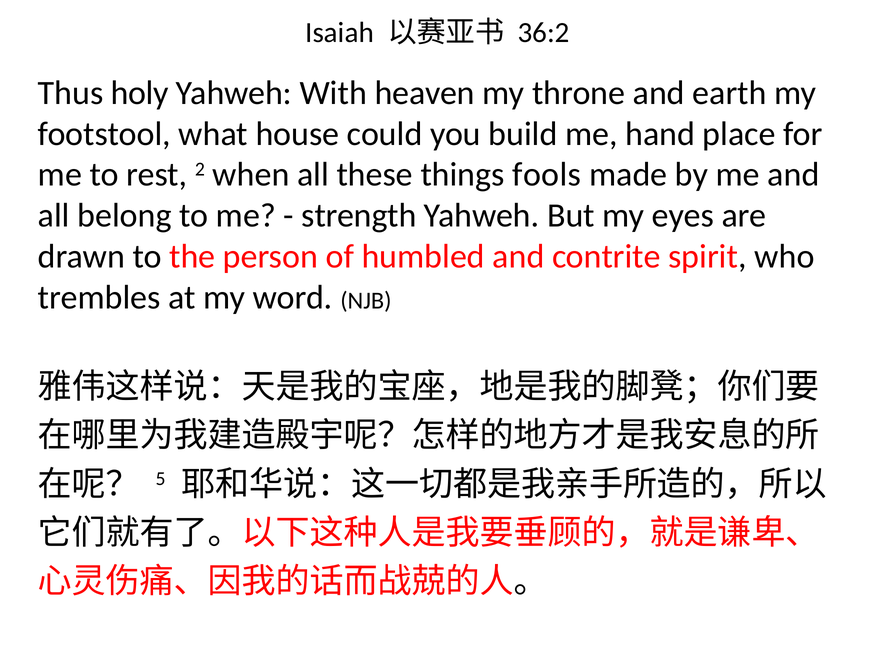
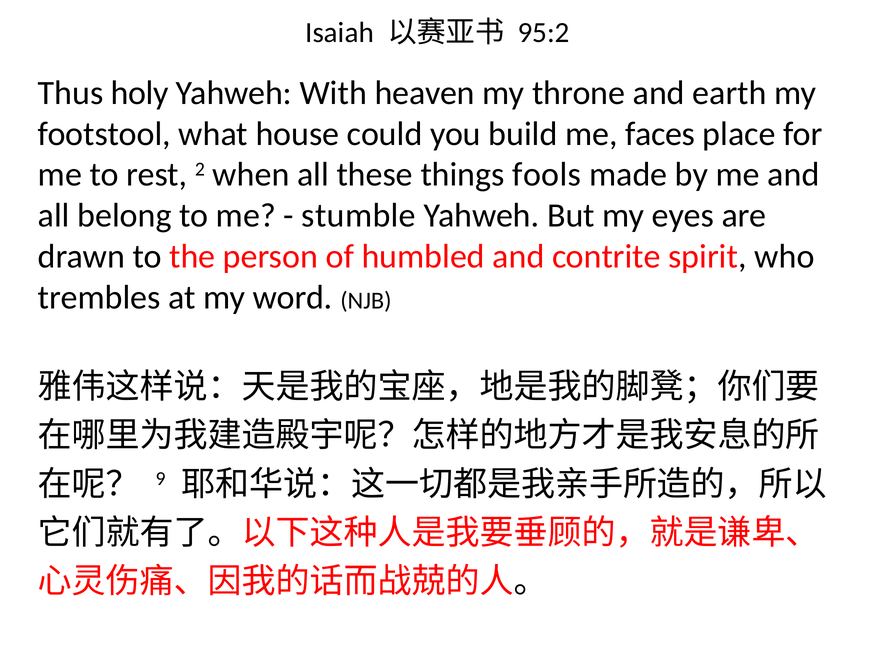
36:2: 36:2 -> 95:2
hand: hand -> faces
strength: strength -> stumble
5: 5 -> 9
